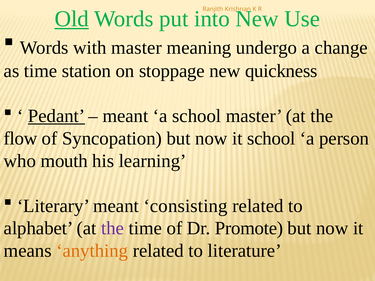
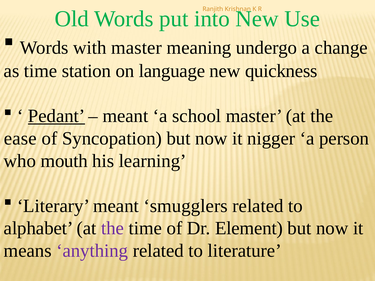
Old underline: present -> none
stoppage: stoppage -> language
flow: flow -> ease
it school: school -> nigger
consisting: consisting -> smugglers
Promote: Promote -> Element
anything colour: orange -> purple
